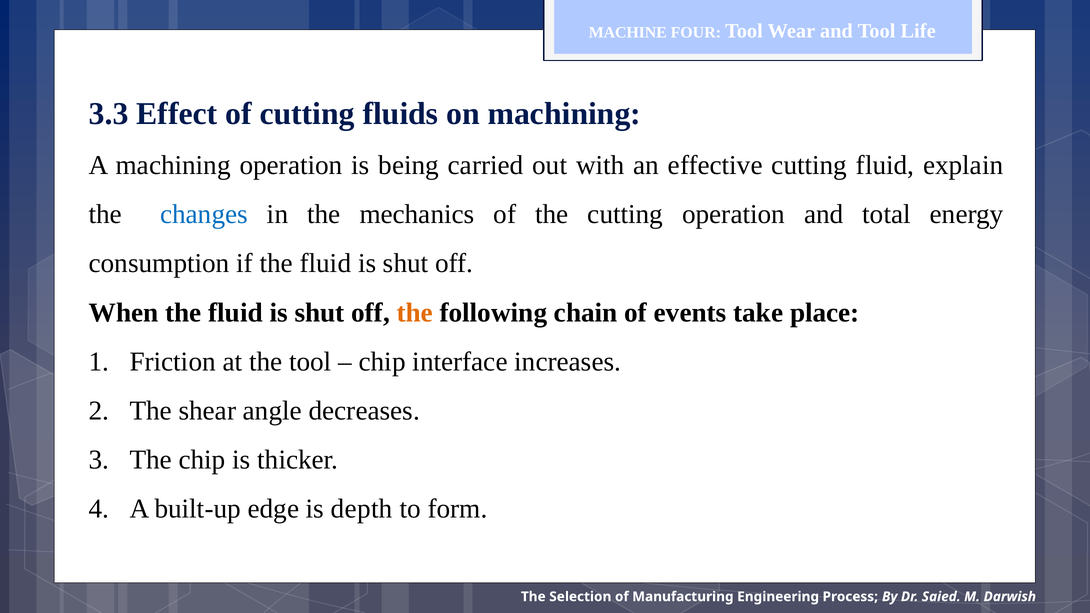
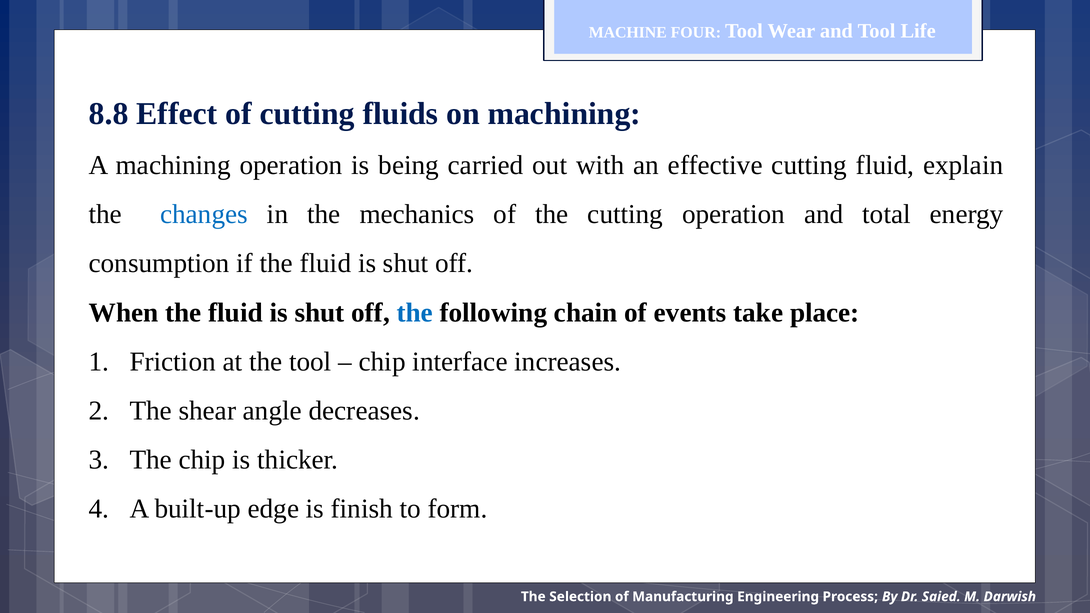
3.3: 3.3 -> 8.8
the at (415, 313) colour: orange -> blue
depth: depth -> finish
